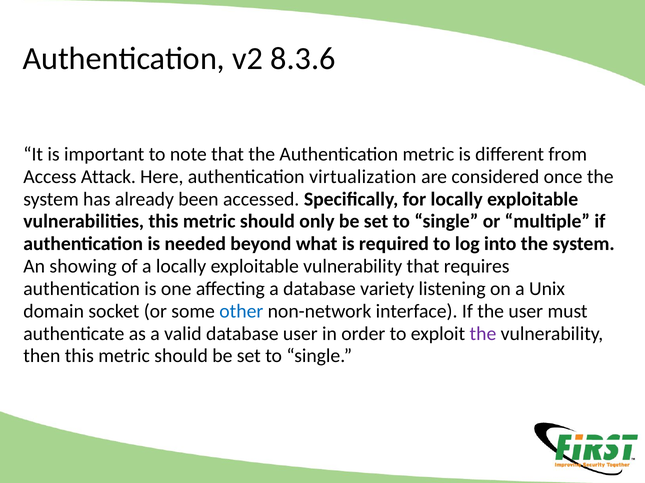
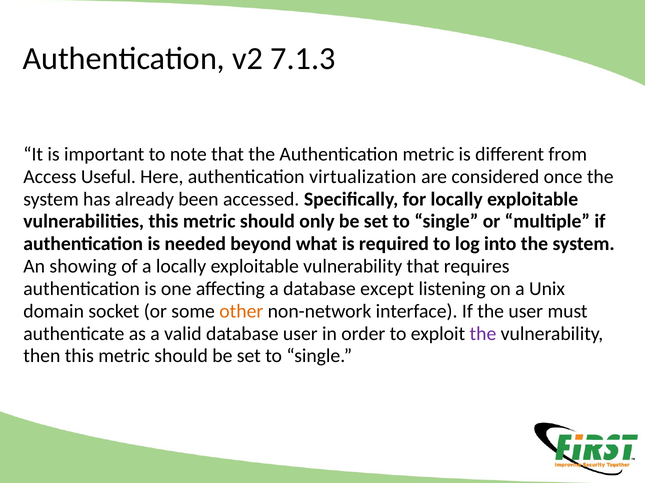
8.3.6: 8.3.6 -> 7.1.3
Attack: Attack -> Useful
variety: variety -> except
other colour: blue -> orange
